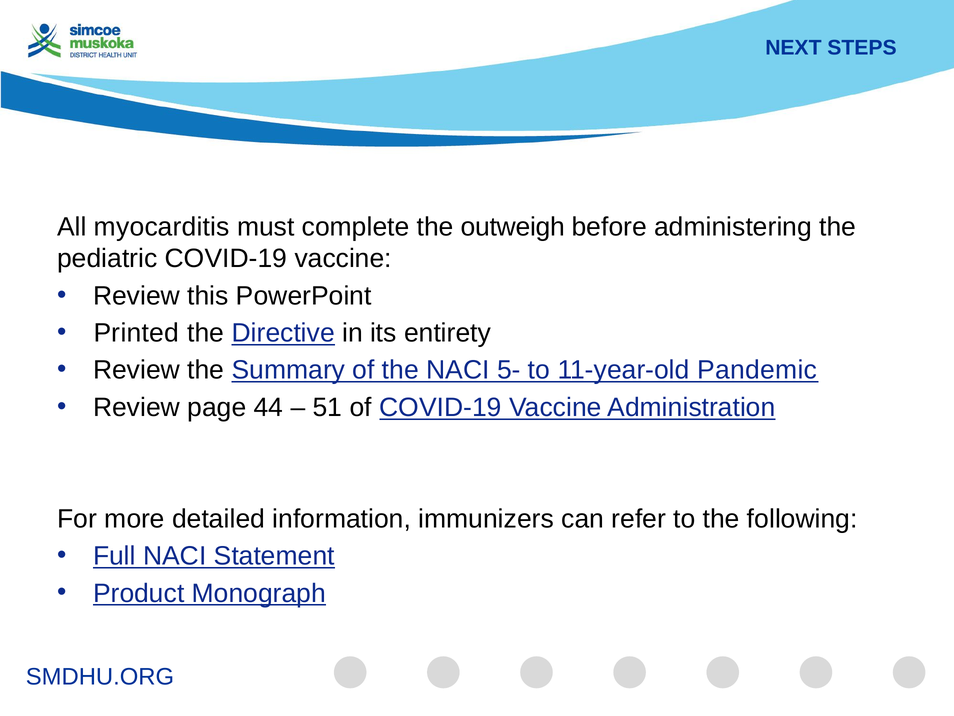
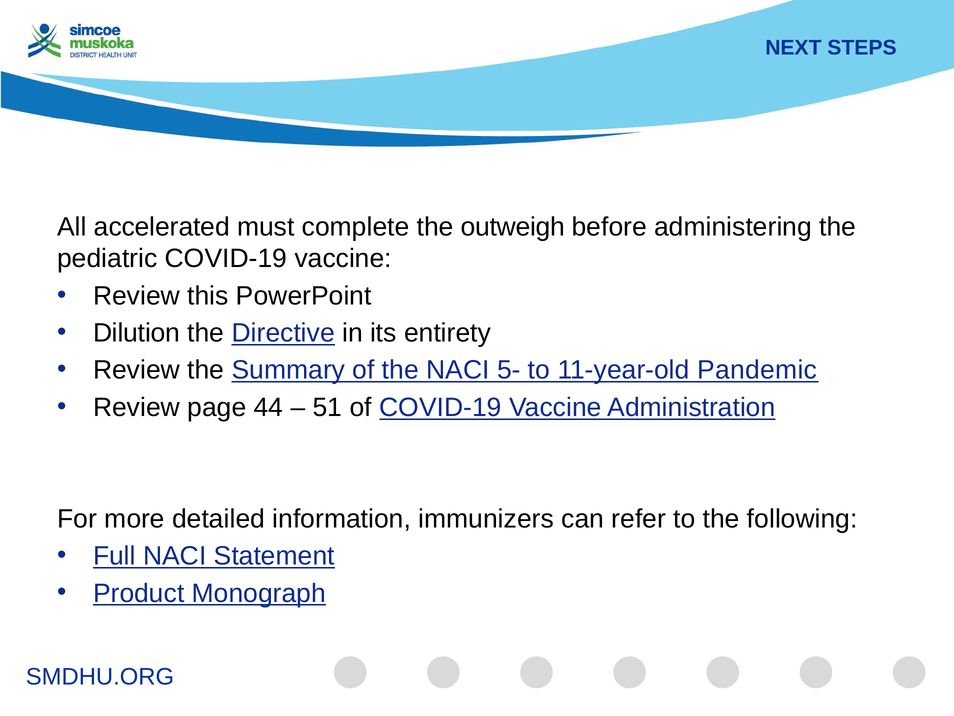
myocarditis: myocarditis -> accelerated
Printed: Printed -> Dilution
